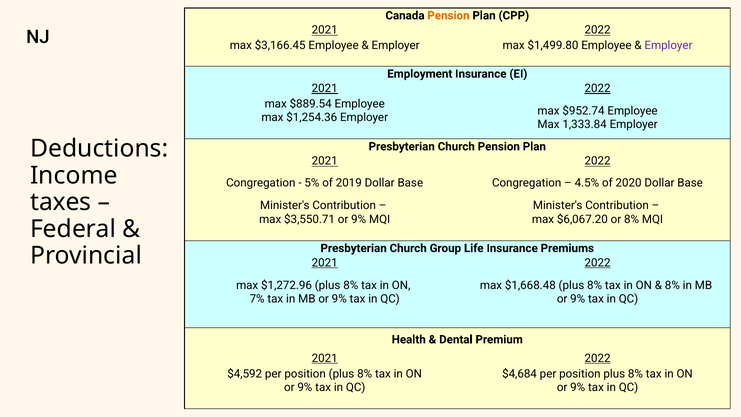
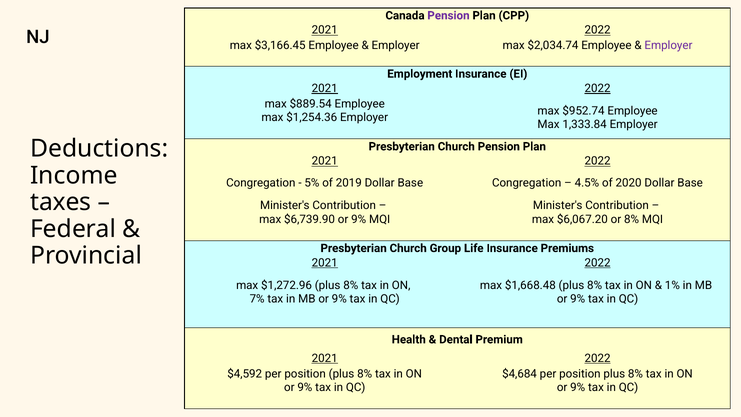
Pension at (448, 16) colour: orange -> purple
$1,499.80: $1,499.80 -> $2,034.74
$3,550.71: $3,550.71 -> $6,739.90
8% at (672, 285): 8% -> 1%
